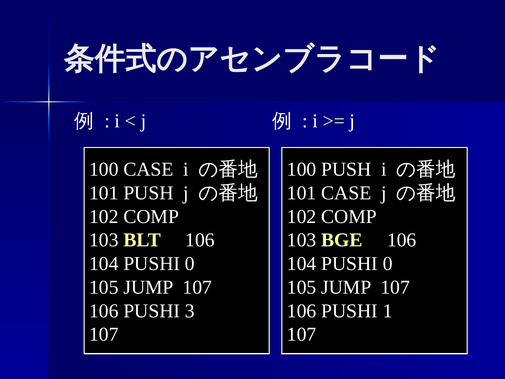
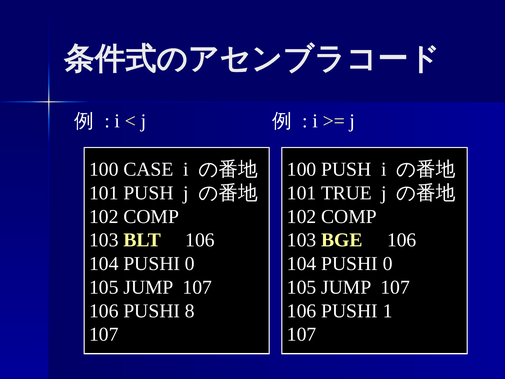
101 CASE: CASE -> TRUE
3: 3 -> 8
